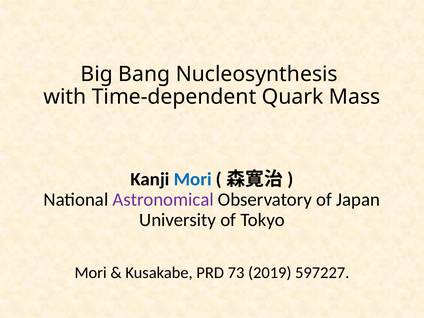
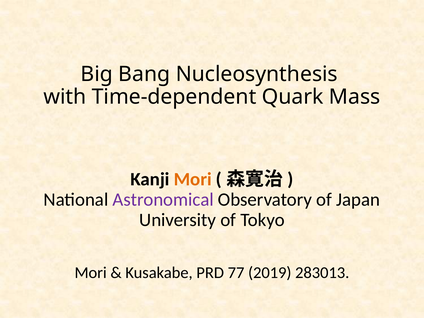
Mori at (193, 179) colour: blue -> orange
73: 73 -> 77
597227: 597227 -> 283013
